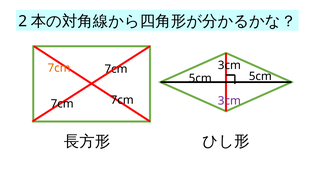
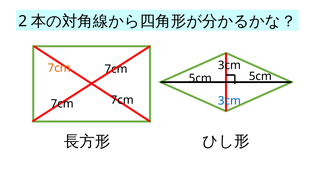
3cm at (229, 101) colour: purple -> blue
